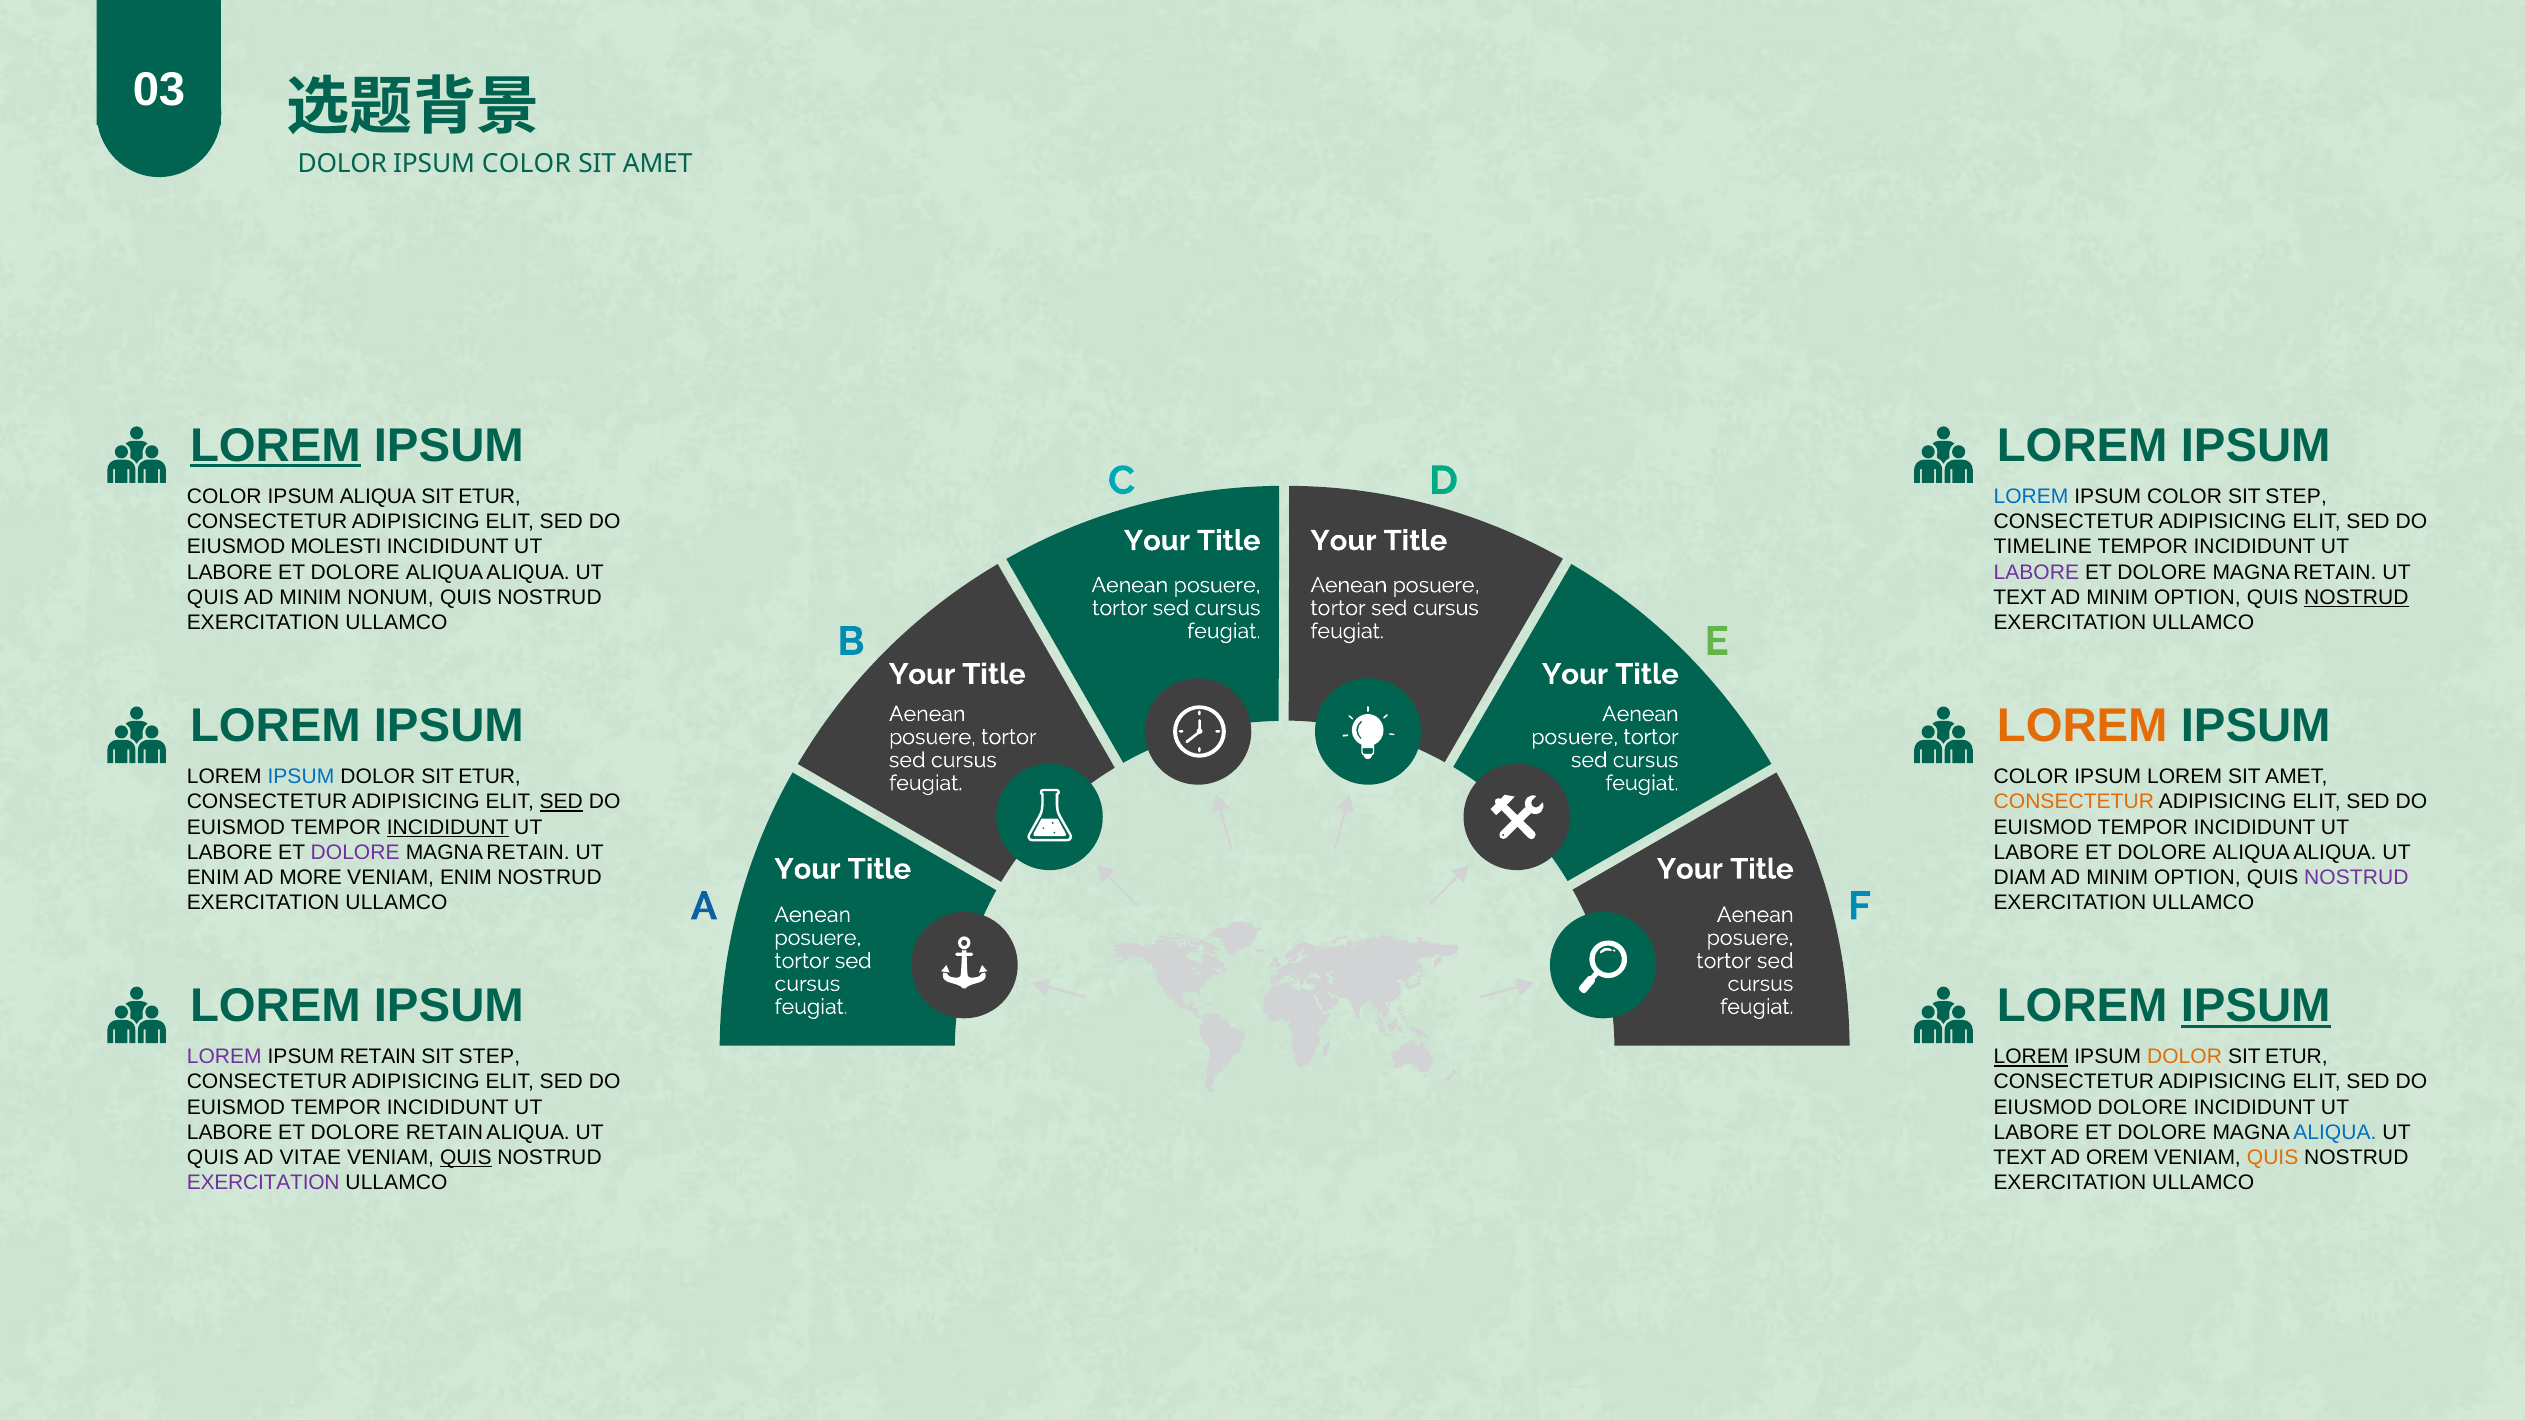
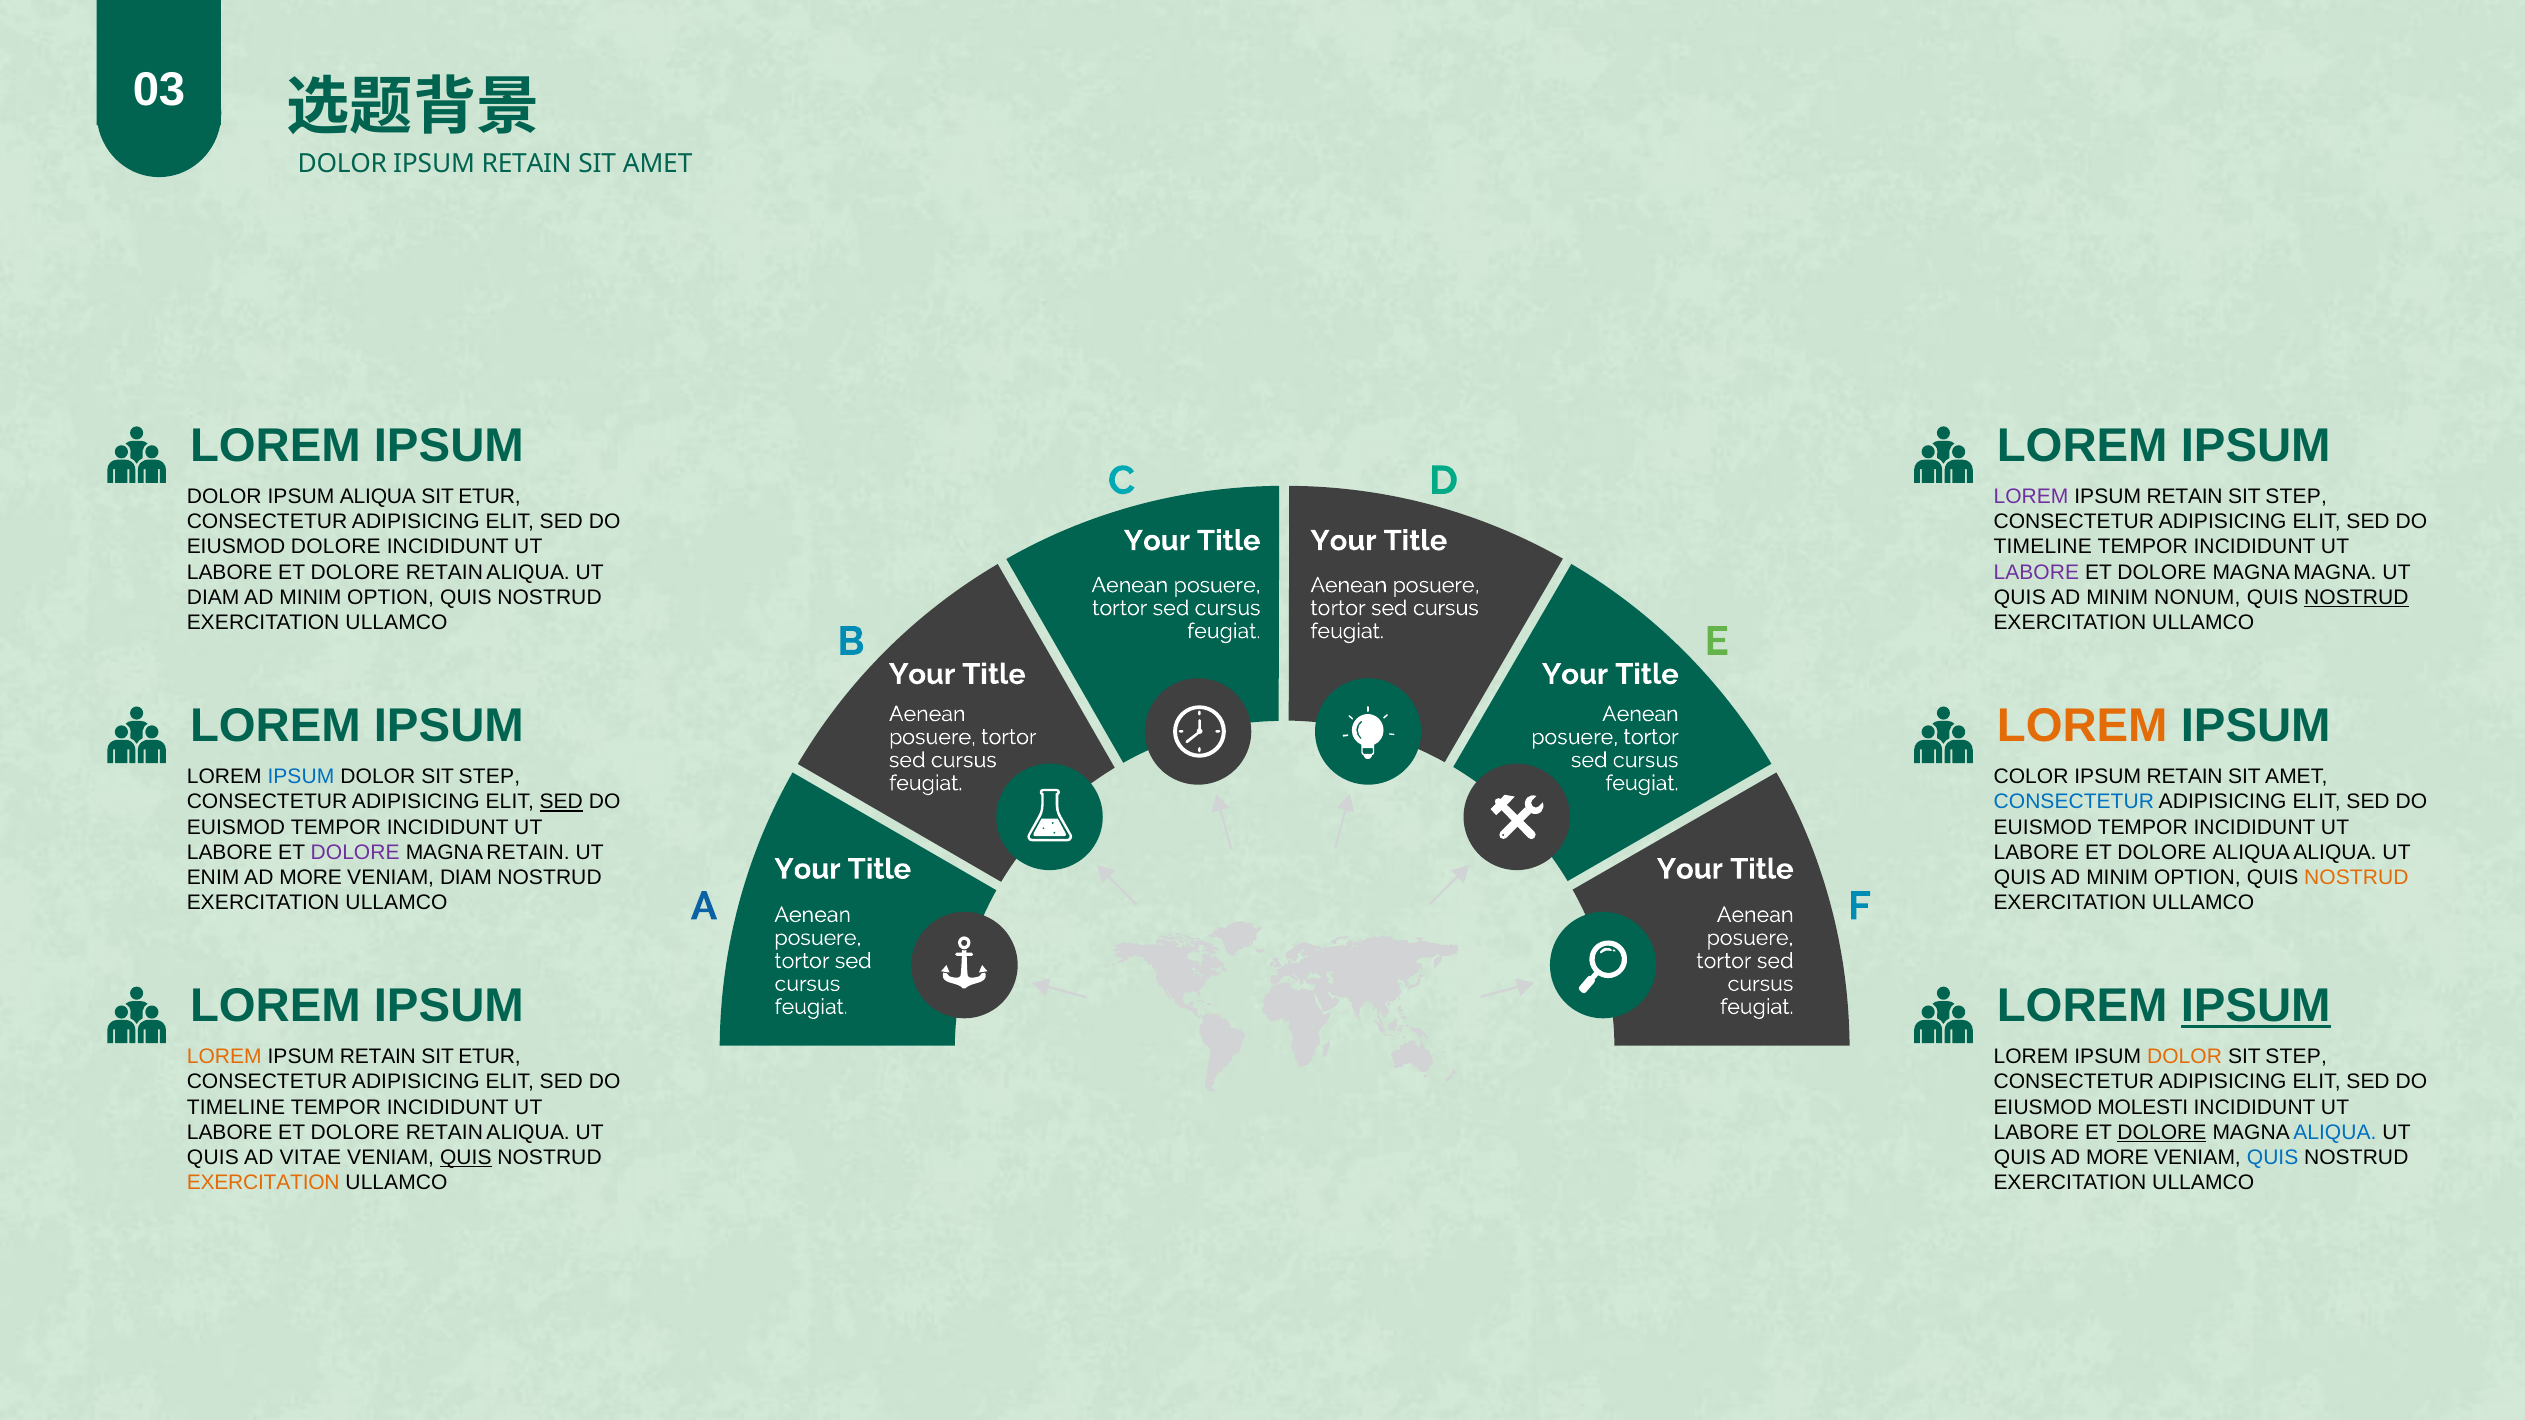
COLOR at (526, 163): COLOR -> RETAIN
LOREM at (275, 446) underline: present -> none
COLOR at (224, 497): COLOR -> DOLOR
LOREM at (2031, 497) colour: blue -> purple
COLOR at (2185, 497): COLOR -> RETAIN
EIUSMOD MOLESTI: MOLESTI -> DOLORE
ALIQUA at (444, 572): ALIQUA -> RETAIN
RETAIN at (2335, 572): RETAIN -> MAGNA
QUIS at (213, 597): QUIS -> DIAM
NONUM at (391, 597): NONUM -> OPTION
TEXT at (2020, 597): TEXT -> QUIS
OPTION at (2197, 597): OPTION -> NONUM
ETUR at (490, 777): ETUR -> STEP
LOREM at (2185, 777): LOREM -> RETAIN
CONSECTETUR at (2074, 802) colour: orange -> blue
INCIDIDUNT at (448, 827) underline: present -> none
VENIAM ENIM: ENIM -> DIAM
DIAM at (2020, 878): DIAM -> QUIS
NOSTRUD at (2356, 878) colour: purple -> orange
LOREM at (224, 1057) colour: purple -> orange
STEP at (489, 1057): STEP -> ETUR
LOREM at (2031, 1057) underline: present -> none
ETUR at (2296, 1057): ETUR -> STEP
EUISMOD at (236, 1107): EUISMOD -> TIMELINE
EIUSMOD DOLORE: DOLORE -> MOLESTI
DOLORE at (2162, 1133) underline: none -> present
TEXT at (2020, 1158): TEXT -> QUIS
OREM at (2117, 1158): OREM -> MORE
QUIS at (2273, 1158) colour: orange -> blue
EXERCITATION at (263, 1183) colour: purple -> orange
